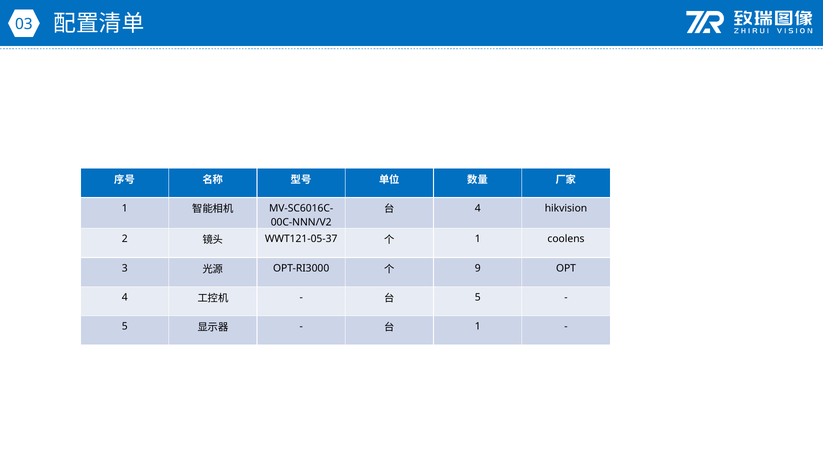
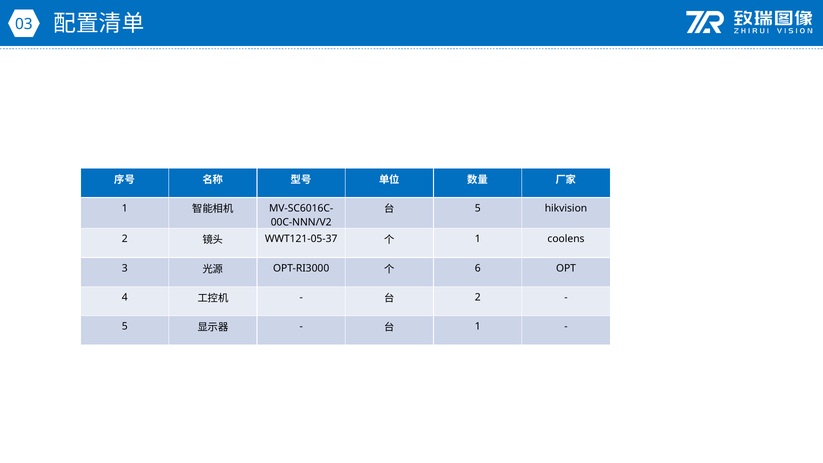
4 at (478, 208): 4 -> 5
9: 9 -> 6
5 at (478, 297): 5 -> 2
